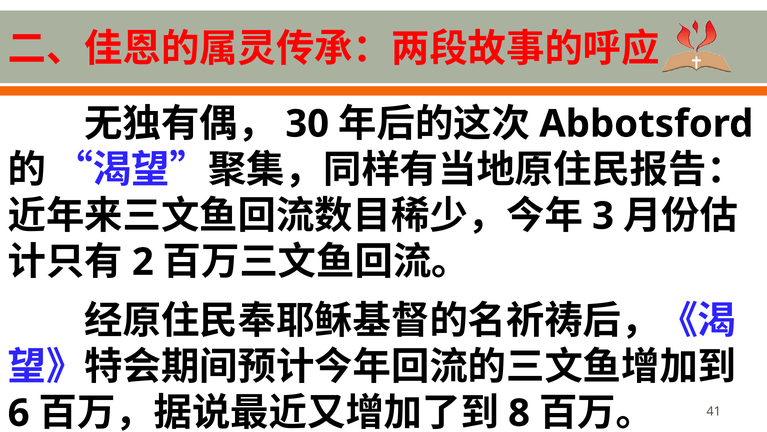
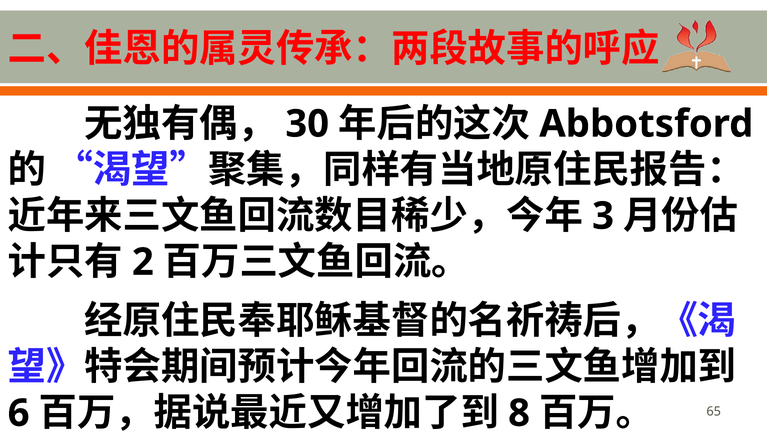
41: 41 -> 65
